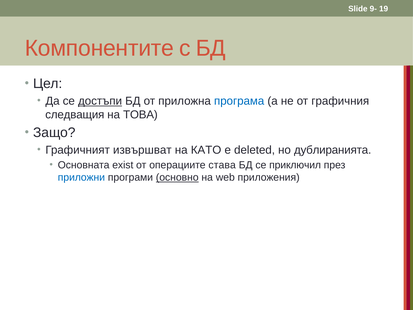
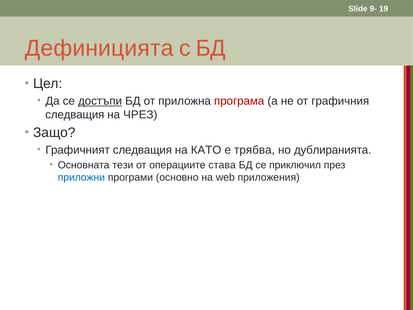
Компонентите: Компонентите -> Дефиницията
програма colour: blue -> red
ТОВА: ТОВА -> ЧРЕЗ
Графичният извършват: извършват -> следващия
deleted: deleted -> трябва
exist: exist -> тези
основно underline: present -> none
